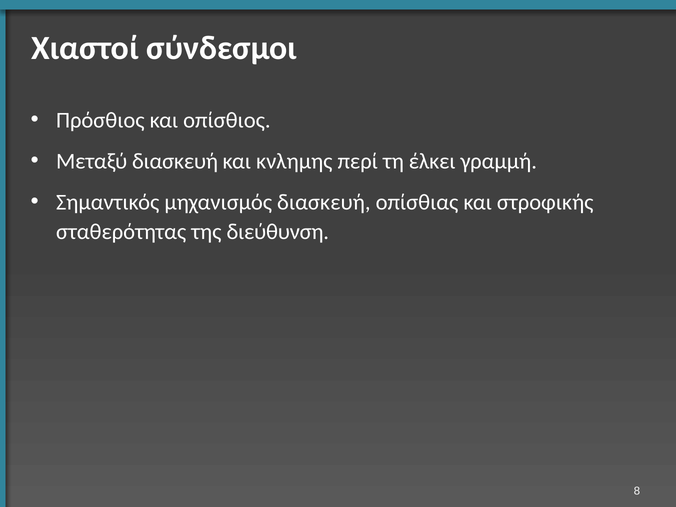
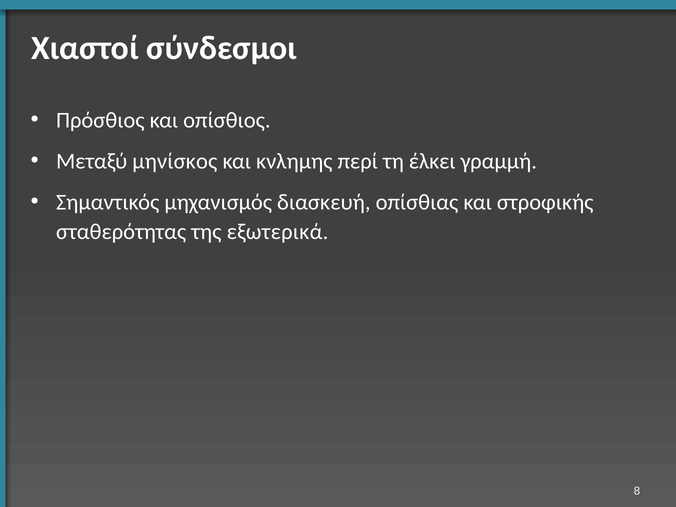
Μεταξύ διασκευή: διασκευή -> μηνίσκος
διεύθυνση: διεύθυνση -> εξωτερικά
